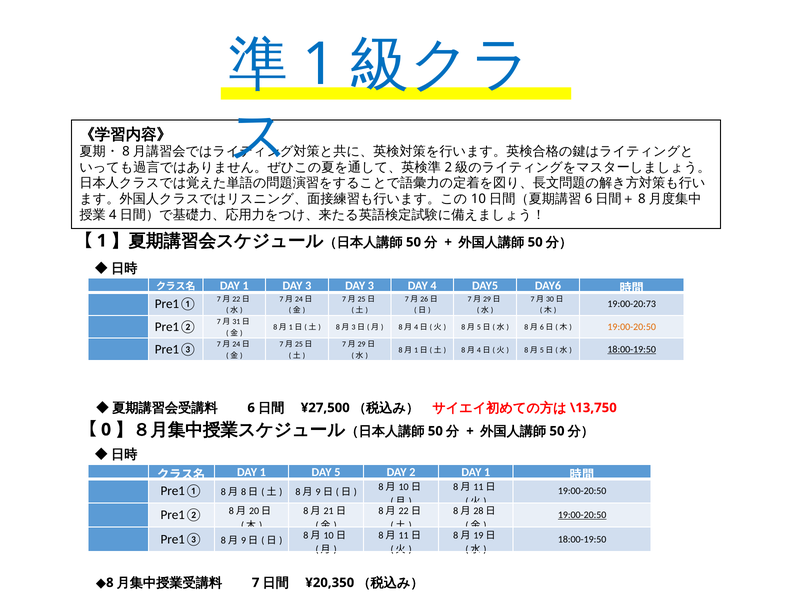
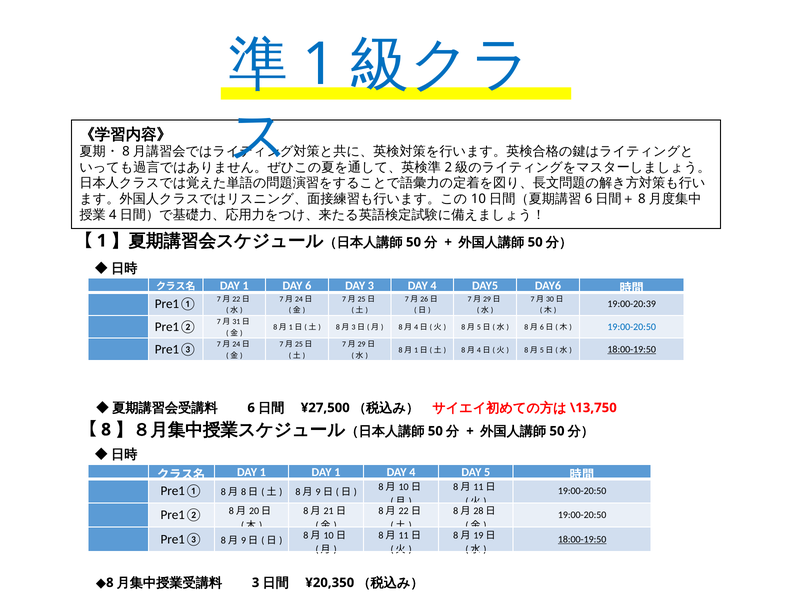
1 DAY 3: 3 -> 6
19:00-20:73: 19:00-20:73 -> 19:00-20:39
19:00-20:50 at (632, 327) colour: orange -> blue
0 at (106, 430): 0 -> 8
1 DAY 5: 5 -> 1
2 at (412, 472): 2 -> 4
1 at (487, 472): 1 -> 5
19:00-20:50 at (582, 515) underline: present -> none
18:00-19:50 at (582, 539) underline: none -> present
7 at (256, 583): 7 -> 3
